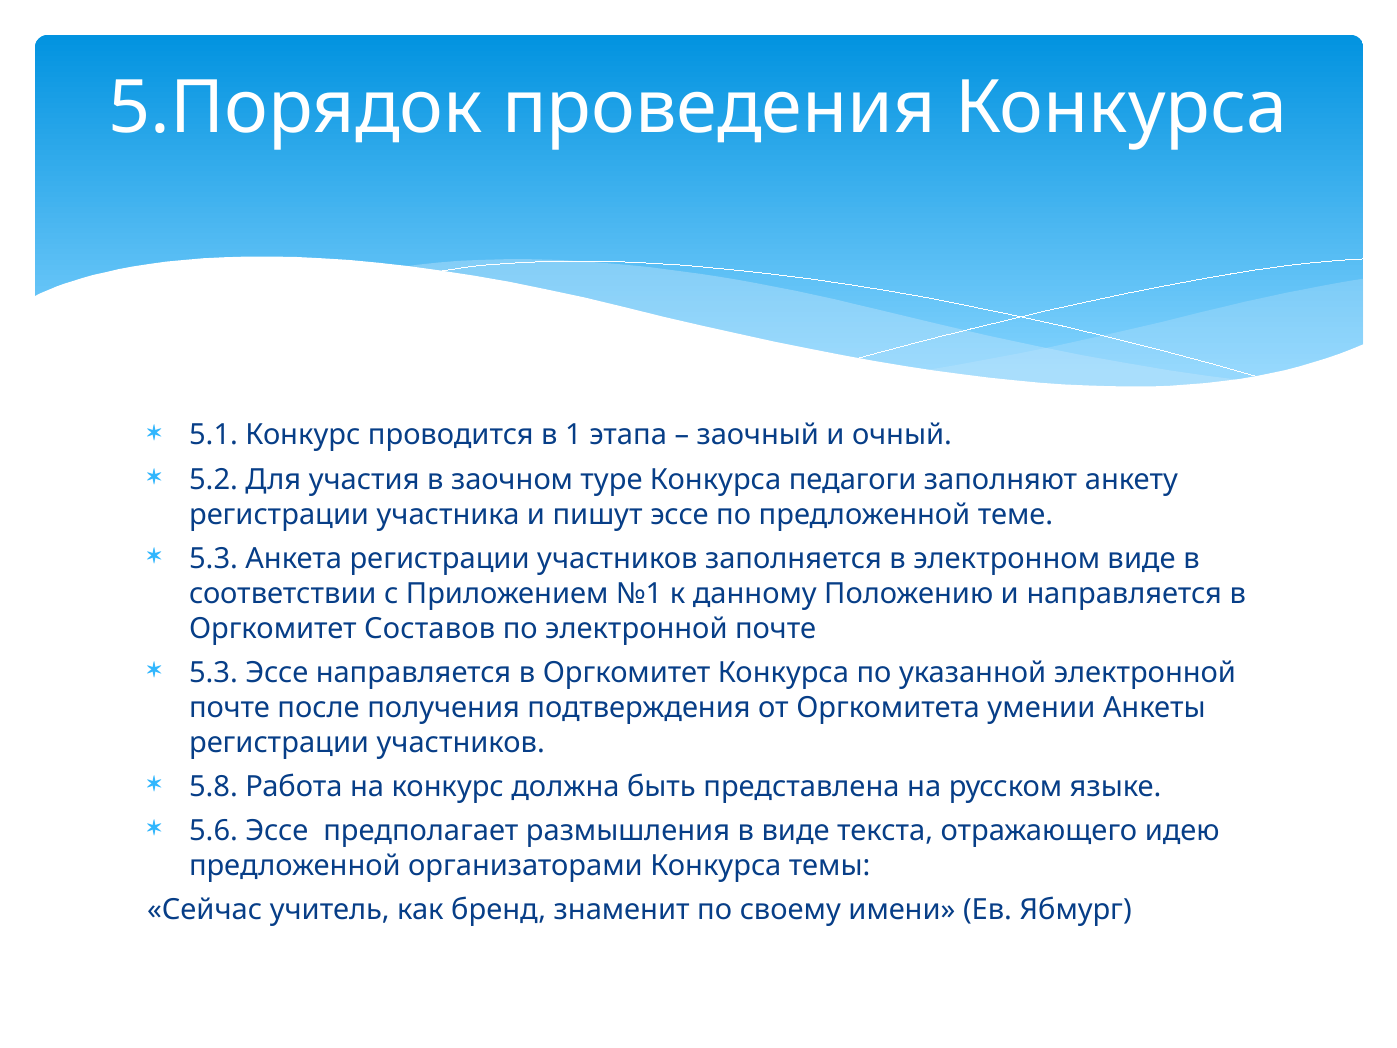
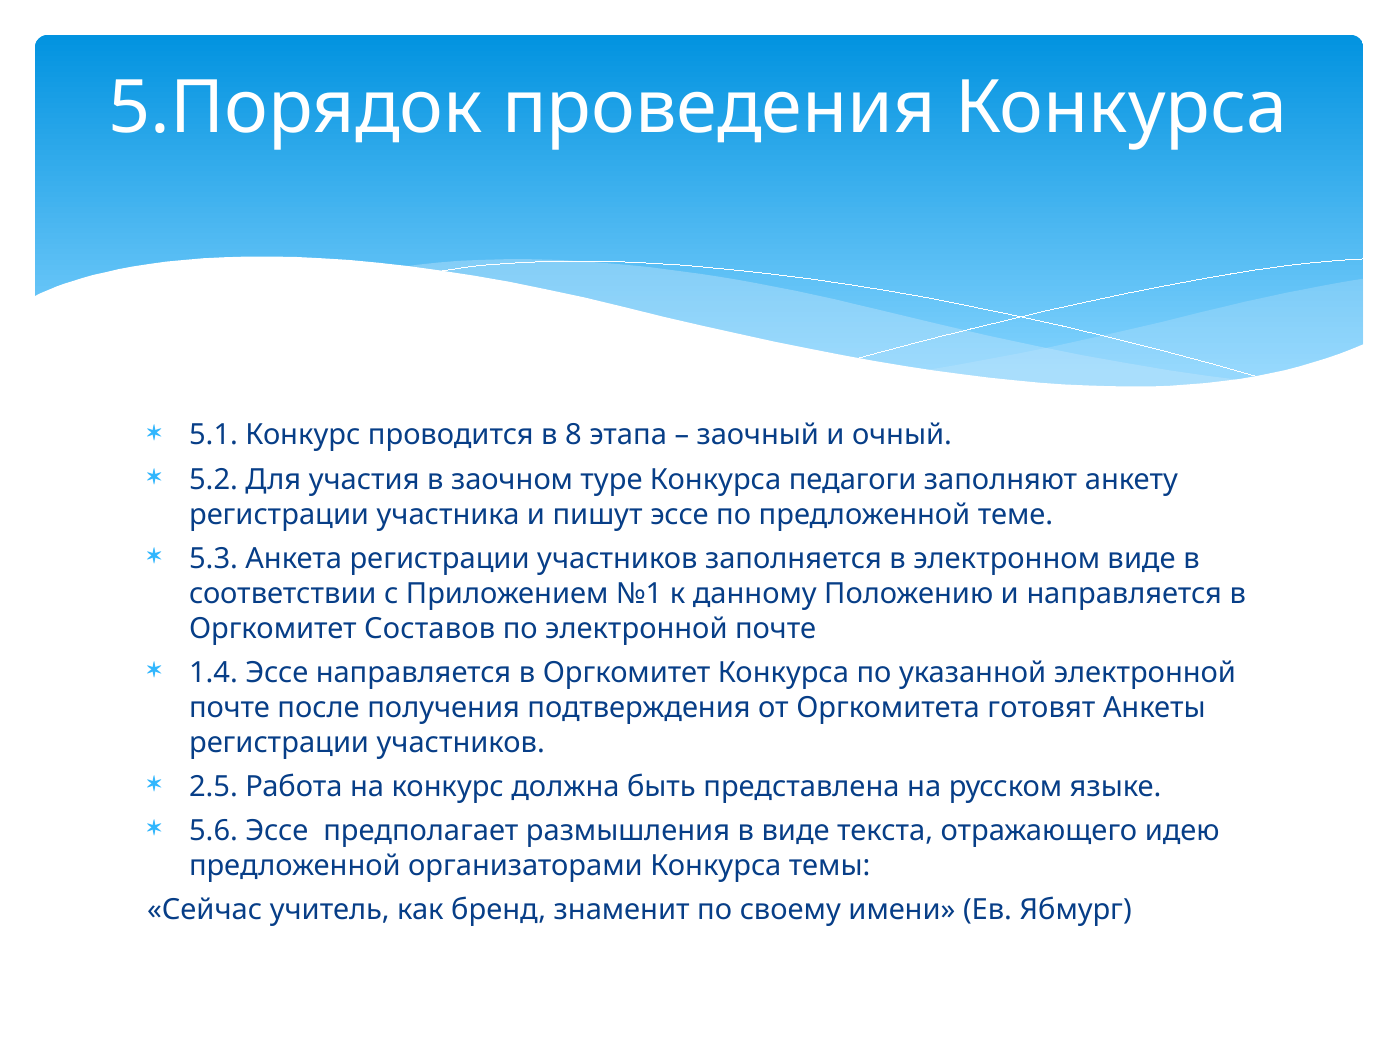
1: 1 -> 8
5.3 at (213, 673): 5.3 -> 1.4
умении: умении -> готовят
5.8: 5.8 -> 2.5
